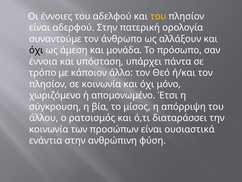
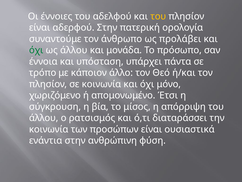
αλλάξουν: αλλάξουν -> προλάβει
όχι at (36, 50) colour: black -> green
ως άμεση: άμεση -> άλλου
